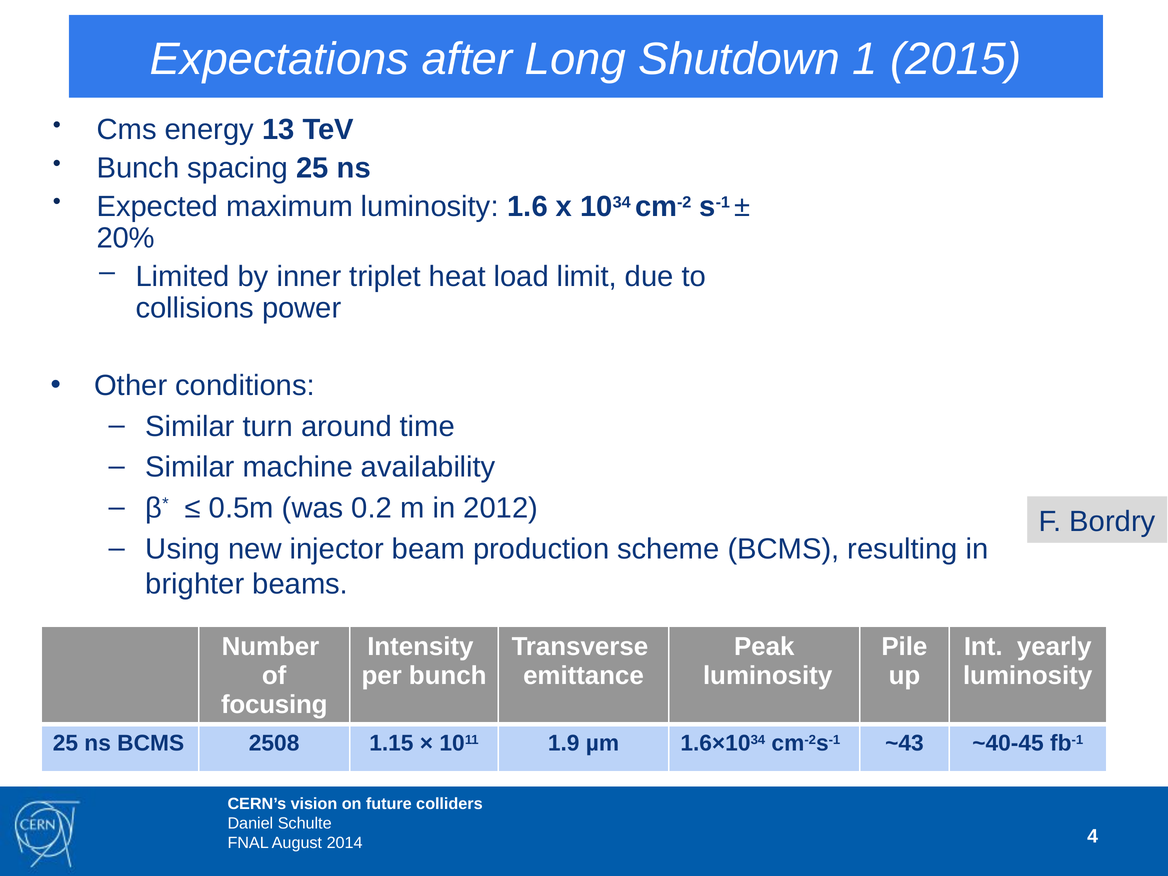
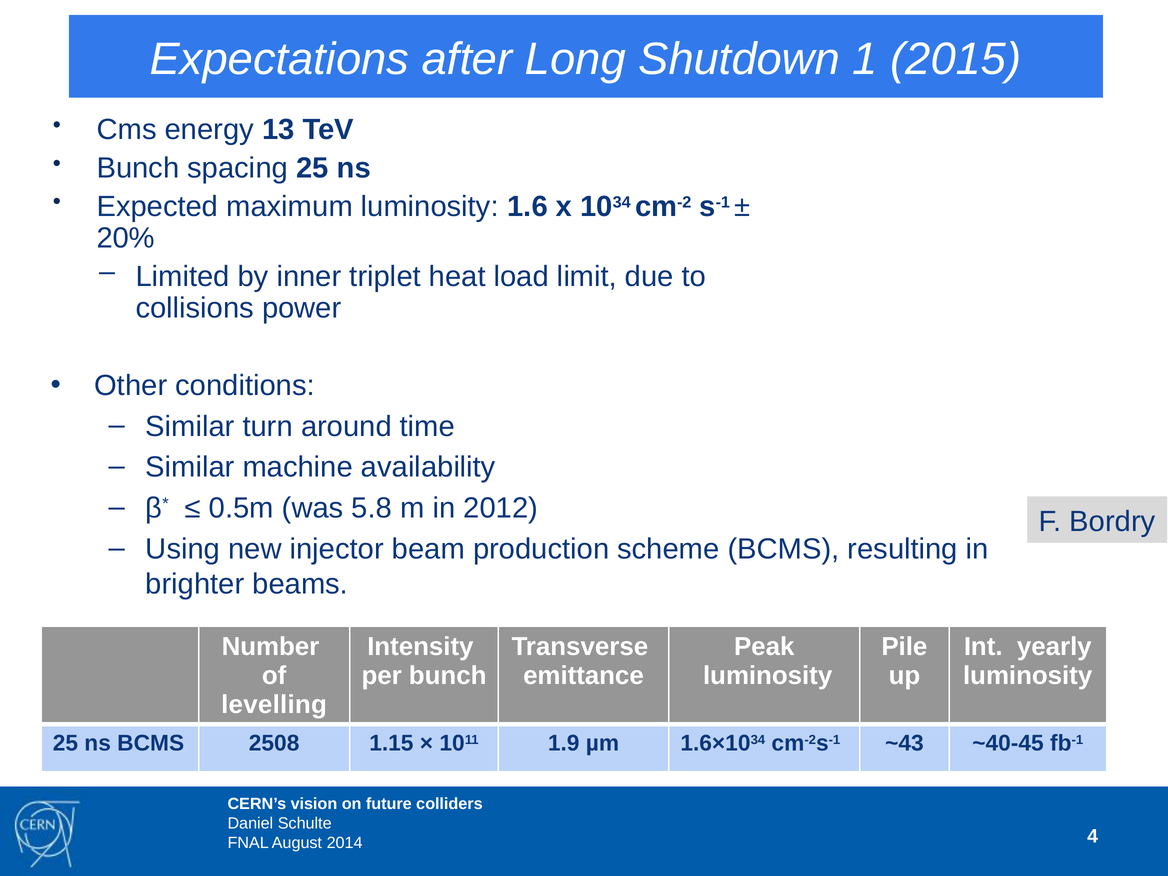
0.2: 0.2 -> 5.8
focusing: focusing -> levelling
